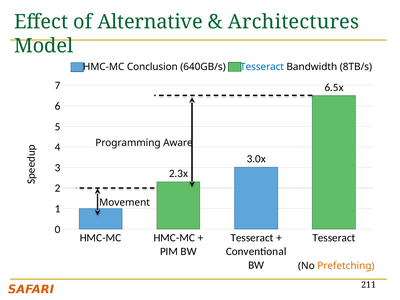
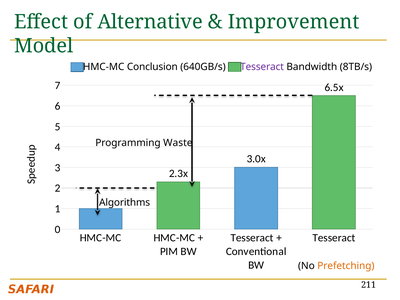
Architectures: Architectures -> Improvement
Tesseract at (262, 67) colour: blue -> purple
Aware: Aware -> Waste
Movement: Movement -> Algorithms
